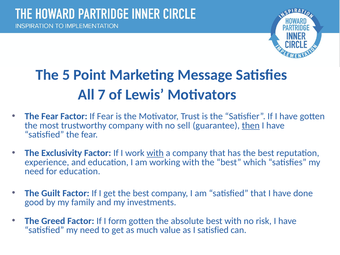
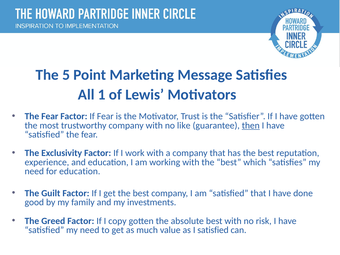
7: 7 -> 1
sell: sell -> like
with at (155, 153) underline: present -> none
form: form -> copy
